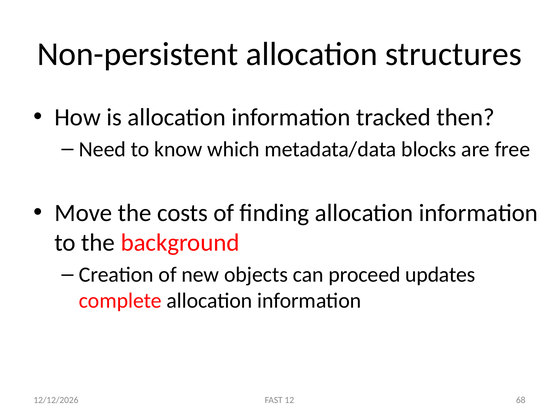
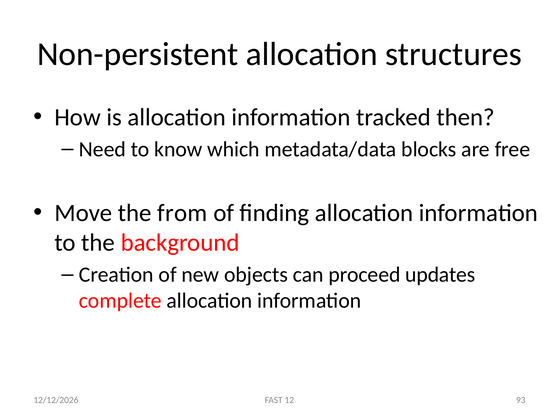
costs: costs -> from
68: 68 -> 93
